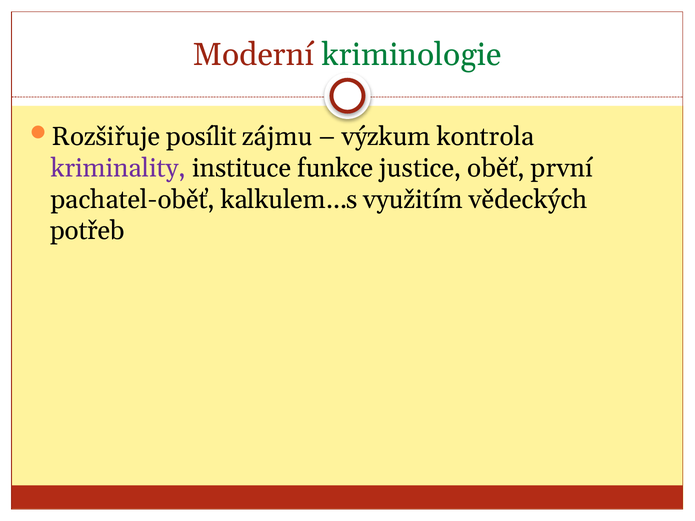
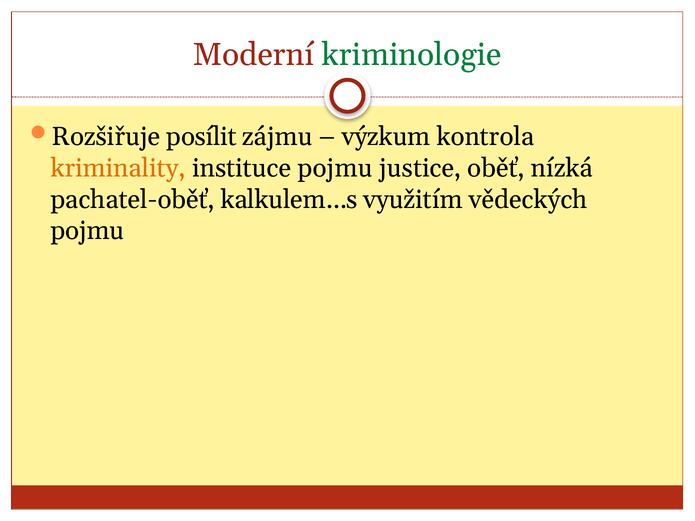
kriminality colour: purple -> orange
instituce funkce: funkce -> pojmu
první: první -> nízká
potřeb at (88, 231): potřeb -> pojmu
